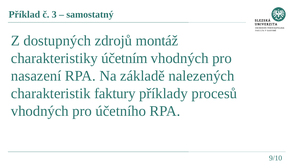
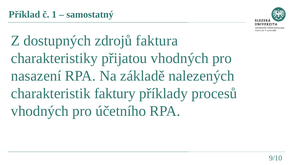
3: 3 -> 1
montáž: montáž -> faktura
účetním: účetním -> přijatou
